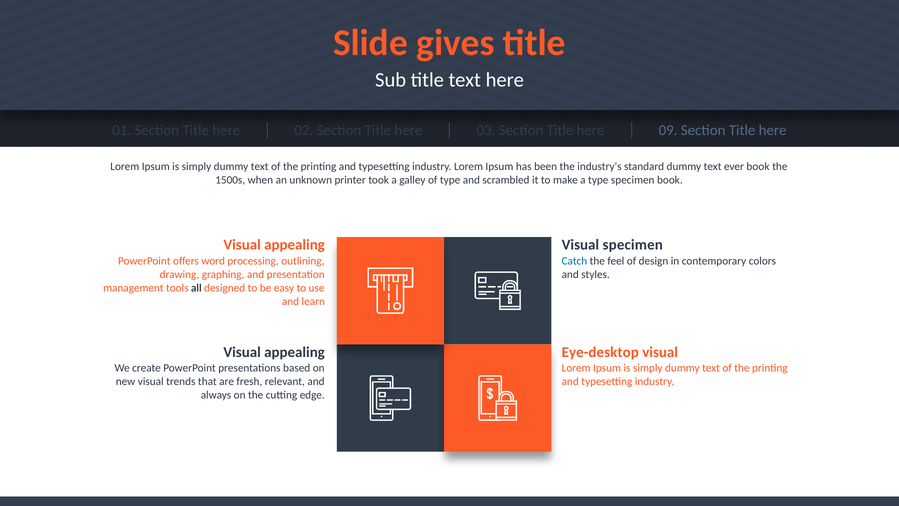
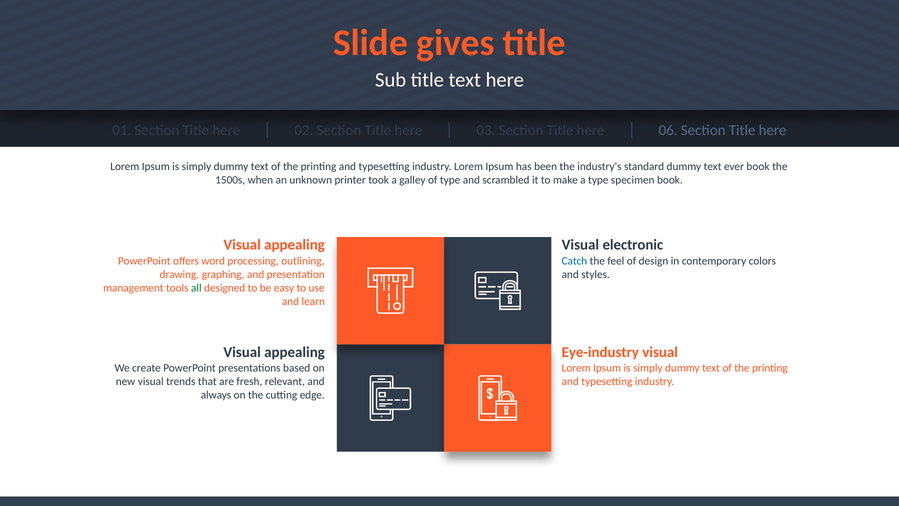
09: 09 -> 06
Visual specimen: specimen -> electronic
all colour: black -> green
Eye-desktop: Eye-desktop -> Eye-industry
